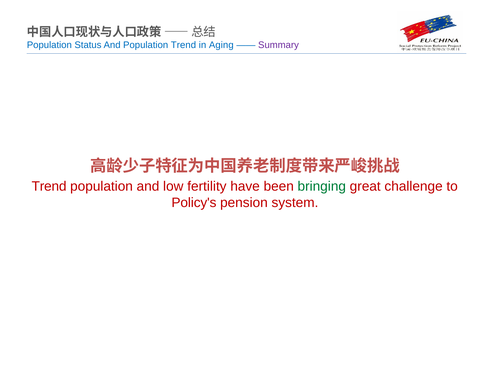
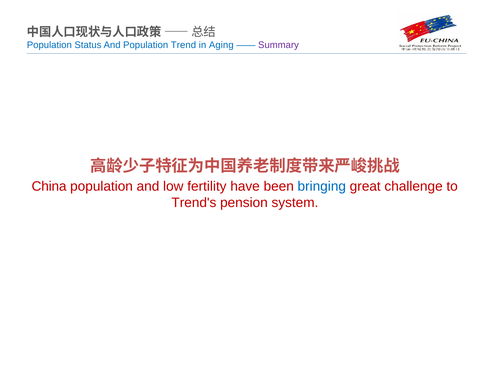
Trend at (49, 186): Trend -> China
bringing colour: green -> blue
Policy's: Policy's -> Trend's
